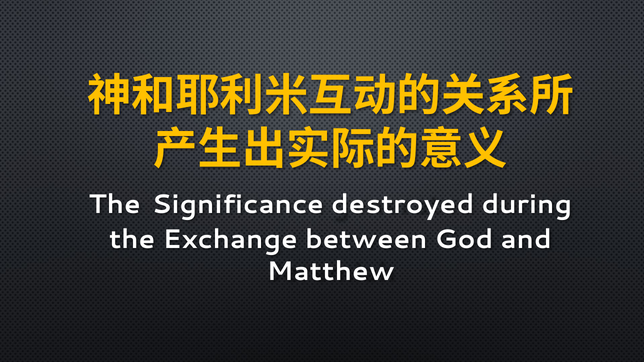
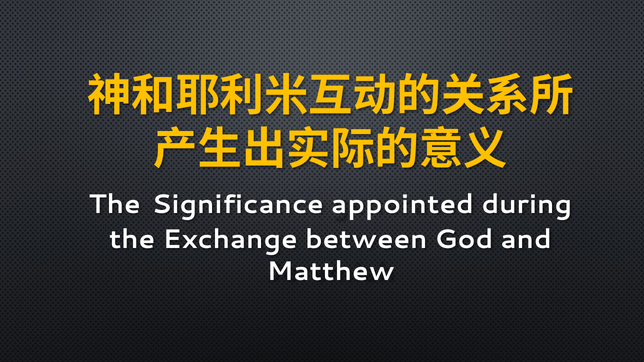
destroyed: destroyed -> appointed
